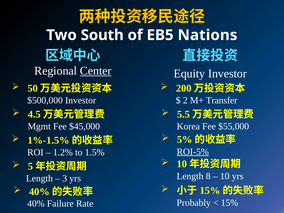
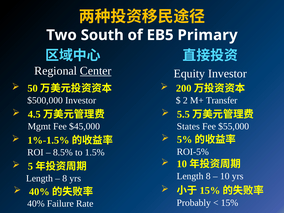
Nations: Nations -> Primary
Korea: Korea -> States
ROI-5% underline: present -> none
1.2%: 1.2% -> 8.5%
3 at (65, 178): 3 -> 8
